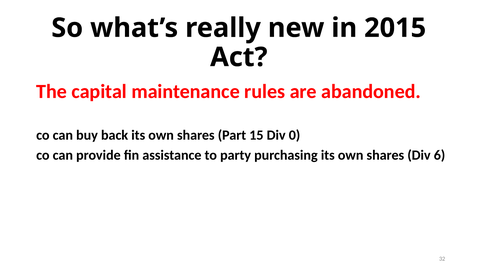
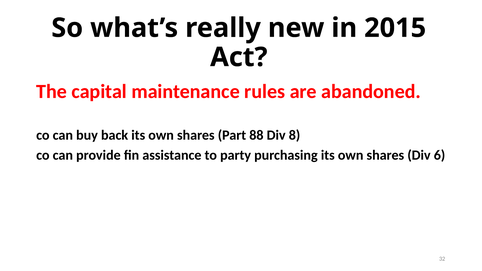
15: 15 -> 88
0: 0 -> 8
